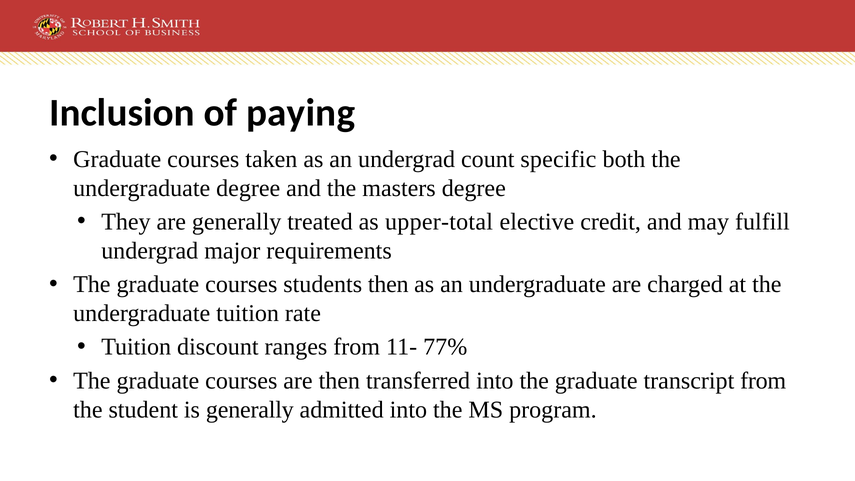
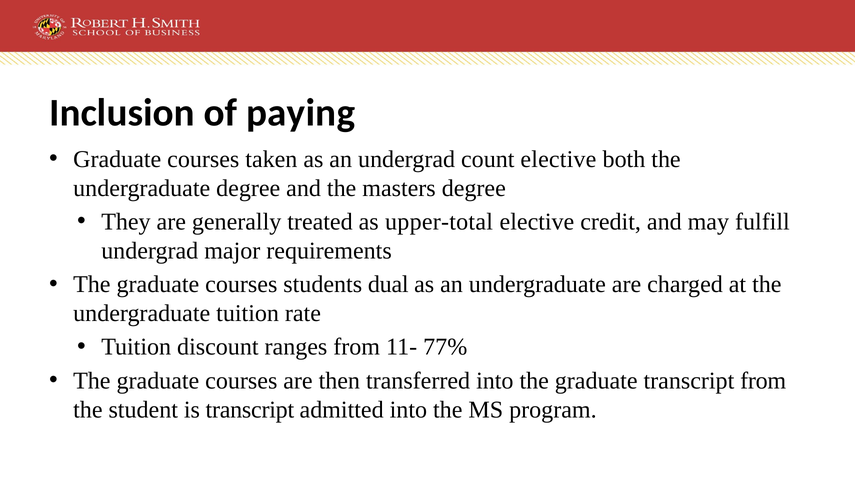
count specific: specific -> elective
students then: then -> dual
is generally: generally -> transcript
